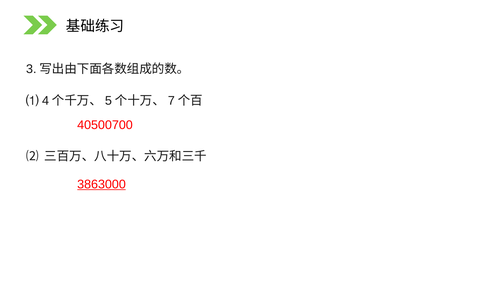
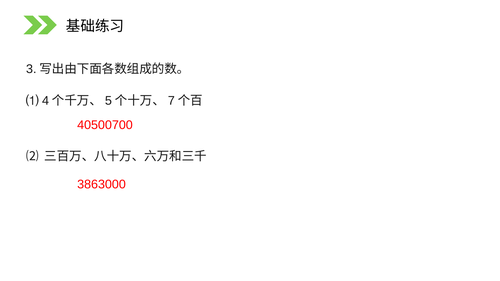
3863000 underline: present -> none
